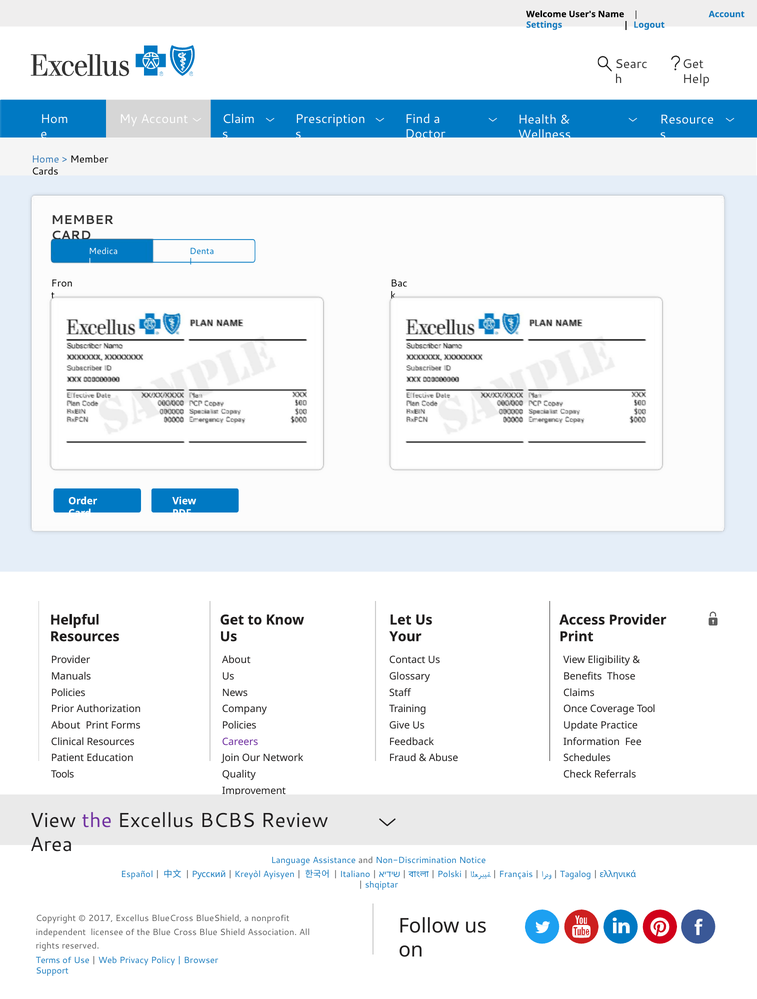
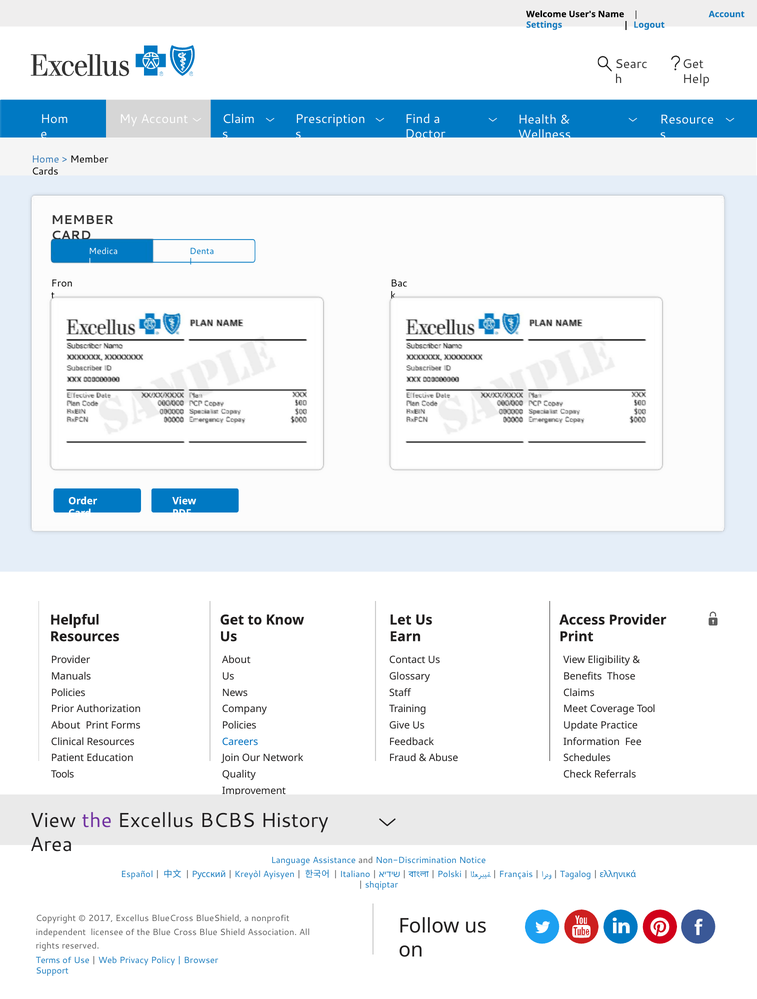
Your: Your -> Earn
Once: Once -> Meet
Careers colour: purple -> blue
Review: Review -> History
